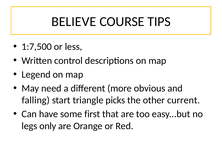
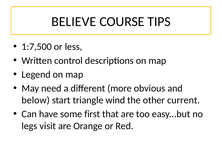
falling: falling -> below
picks: picks -> wind
only: only -> visit
